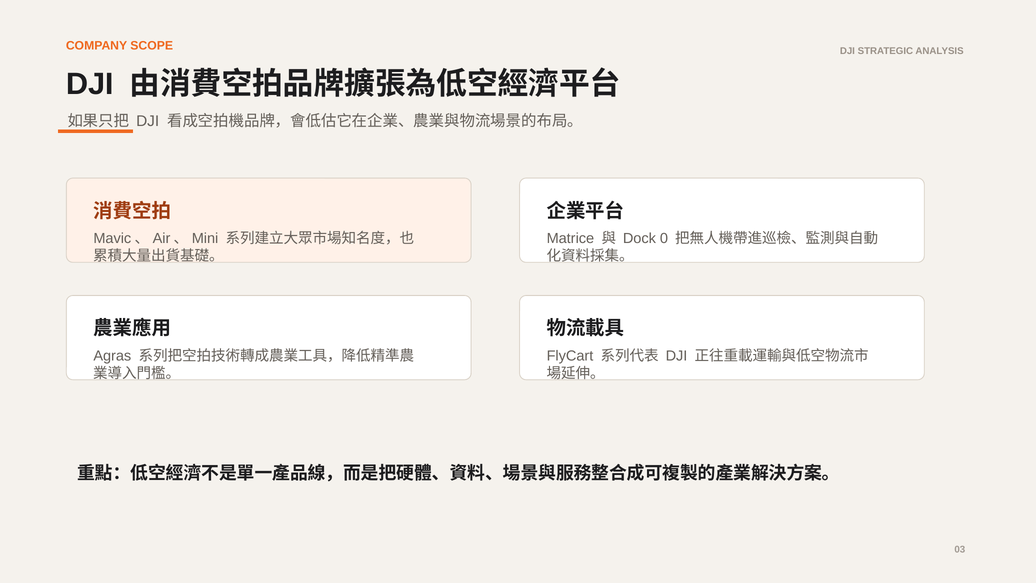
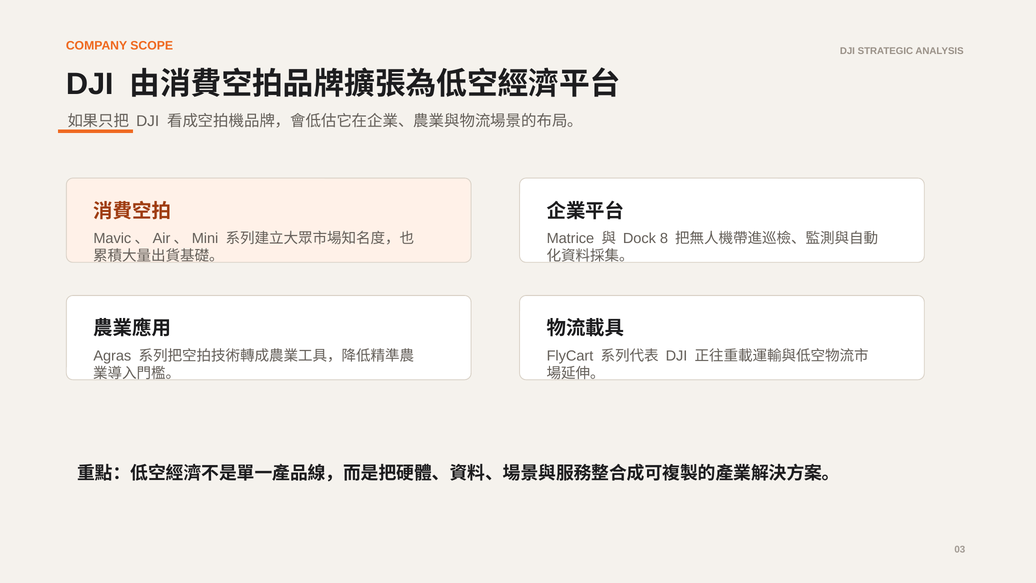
0: 0 -> 8
